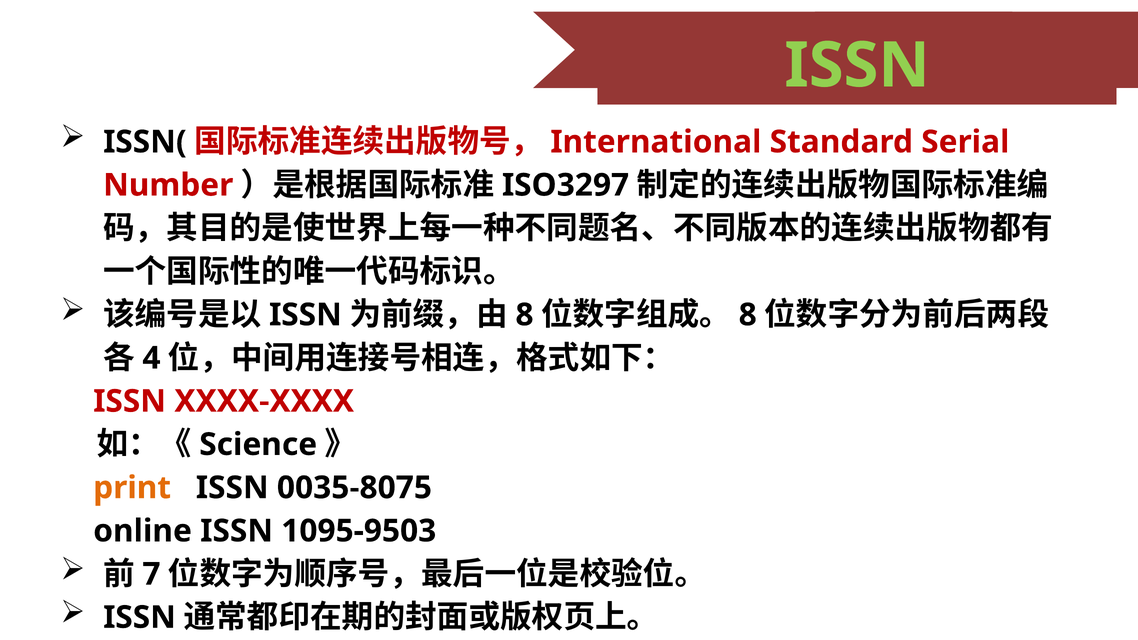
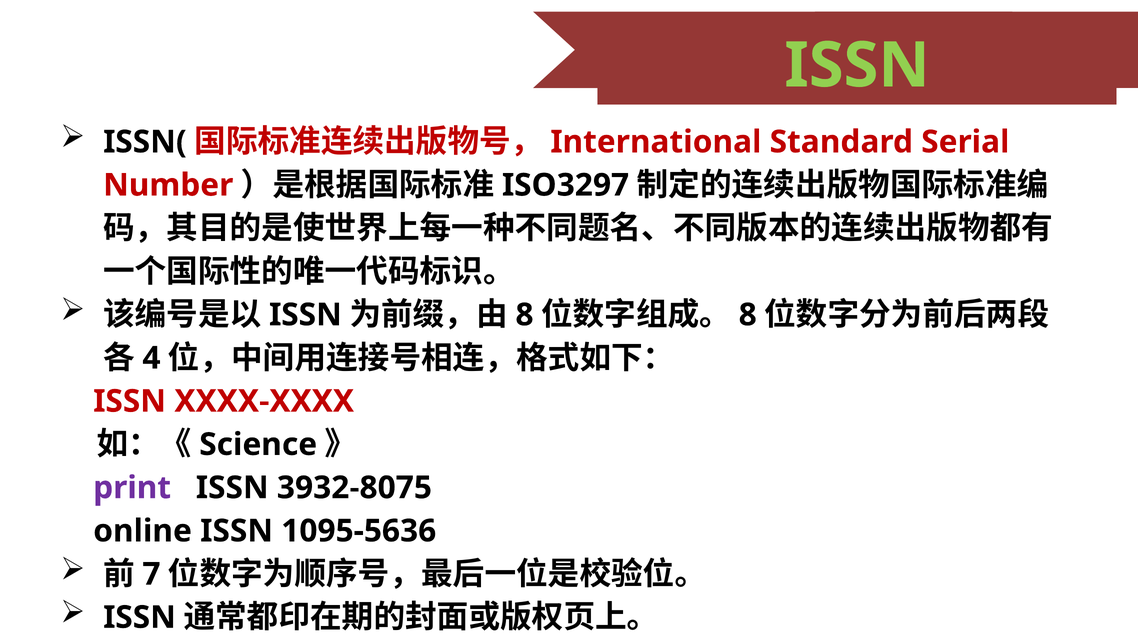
print colour: orange -> purple
0035-8075: 0035-8075 -> 3932-8075
1095-9503: 1095-9503 -> 1095-5636
